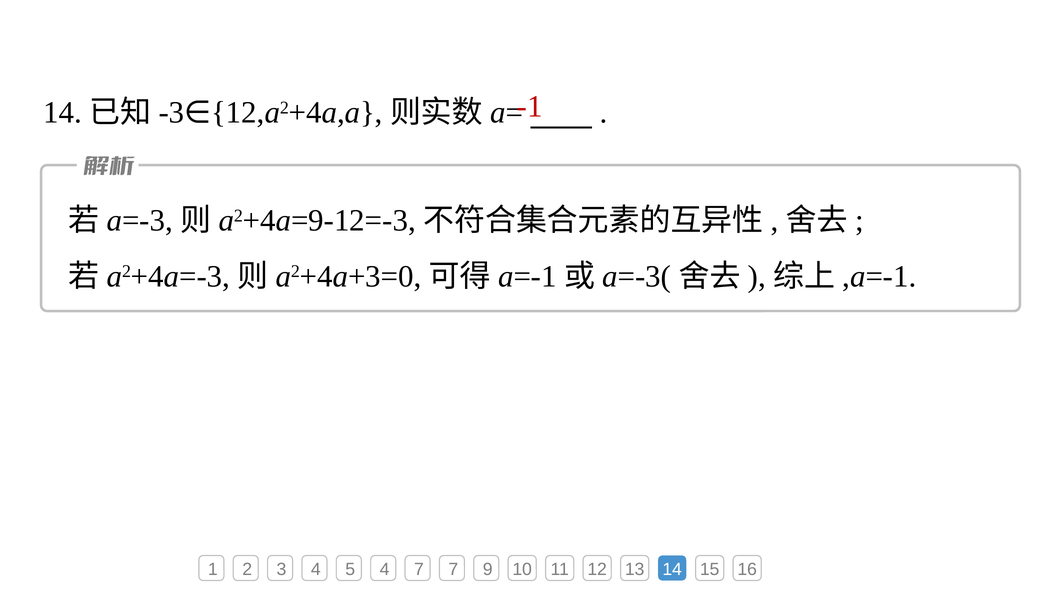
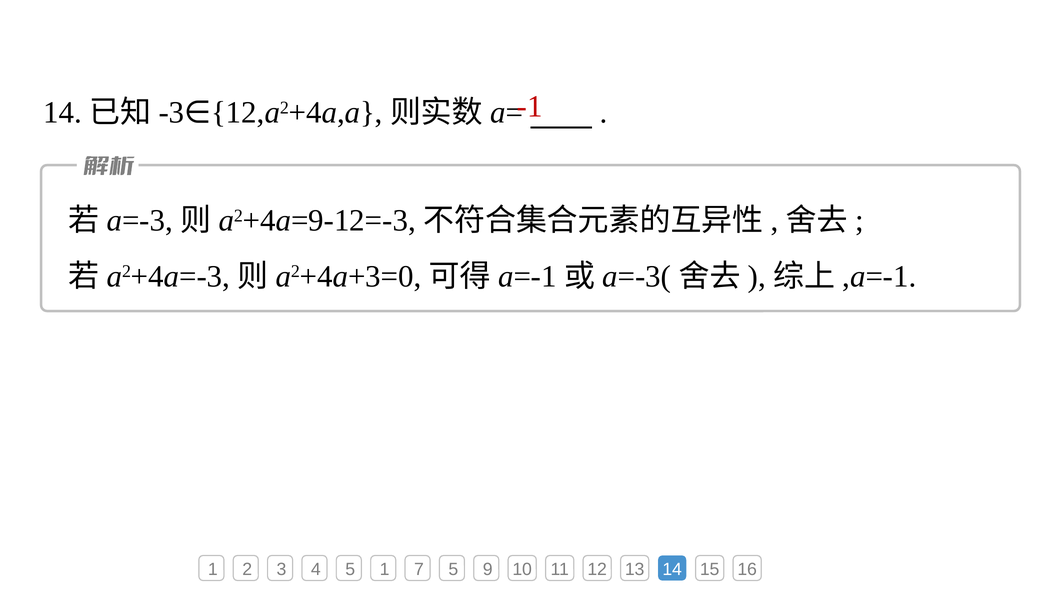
5 4: 4 -> 1
7 7: 7 -> 5
